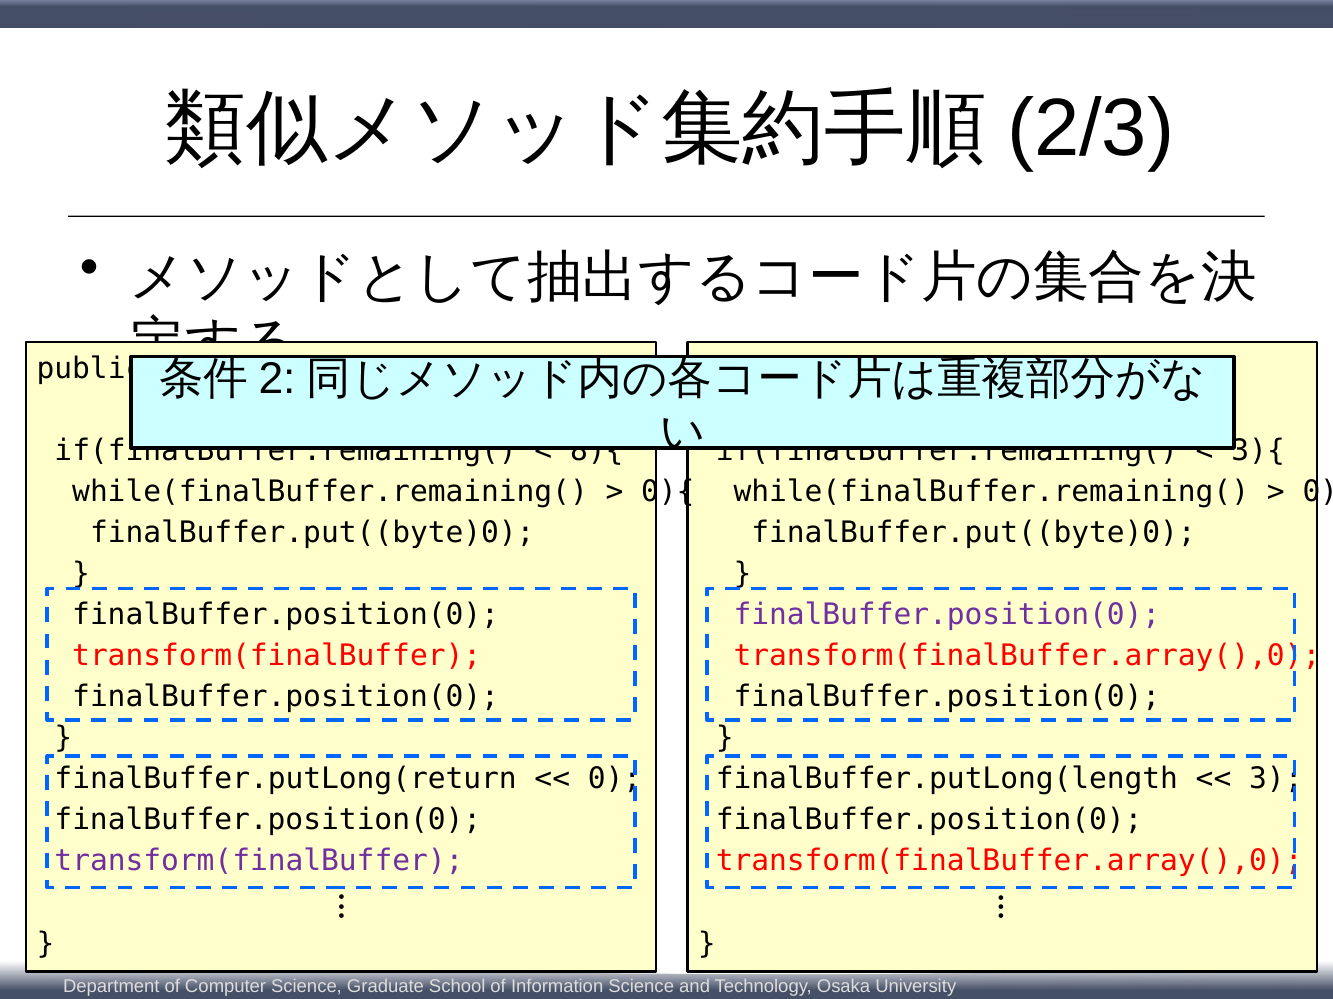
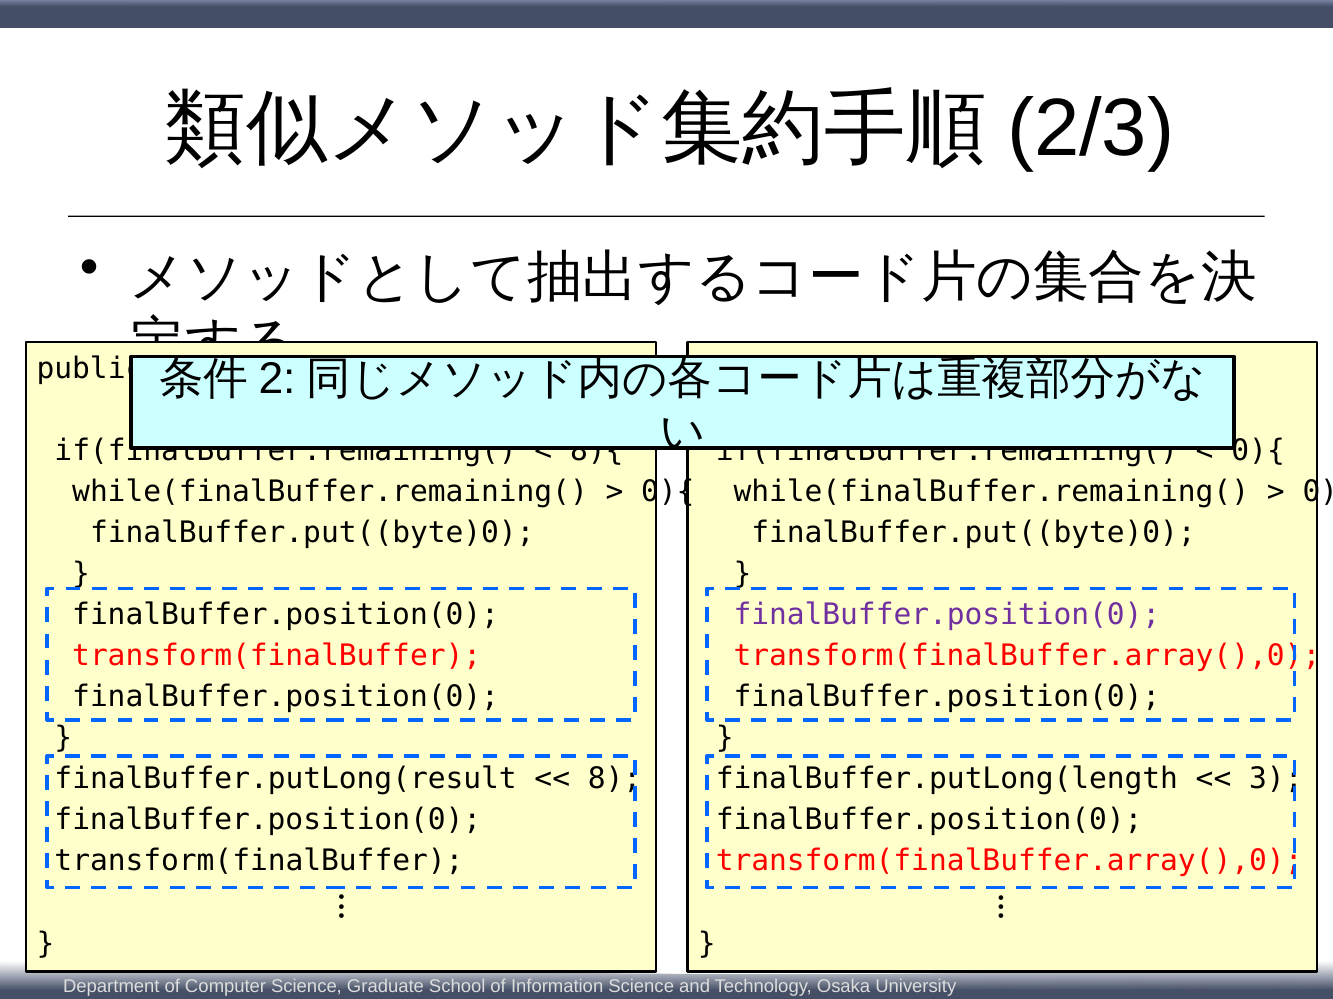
3){ at (1258, 451): 3){ -> 0){
finalBuffer.putLong(return: finalBuffer.putLong(return -> finalBuffer.putLong(result
0: 0 -> 8
transform(finalBuffer at (259, 862) colour: purple -> black
